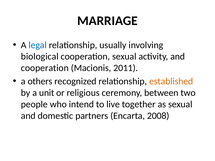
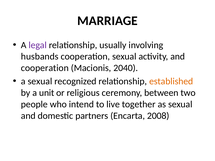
legal colour: blue -> purple
biological: biological -> husbands
2011: 2011 -> 2040
a others: others -> sexual
